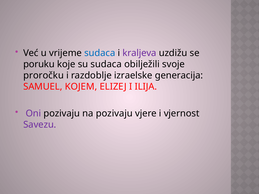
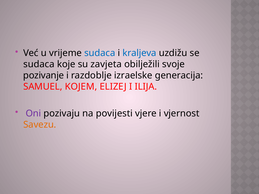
kraljeva colour: purple -> blue
poruku at (39, 64): poruku -> sudaca
su sudaca: sudaca -> zavjeta
proročku: proročku -> pozivanje
na pozivaju: pozivaju -> povijesti
Savezu colour: purple -> orange
